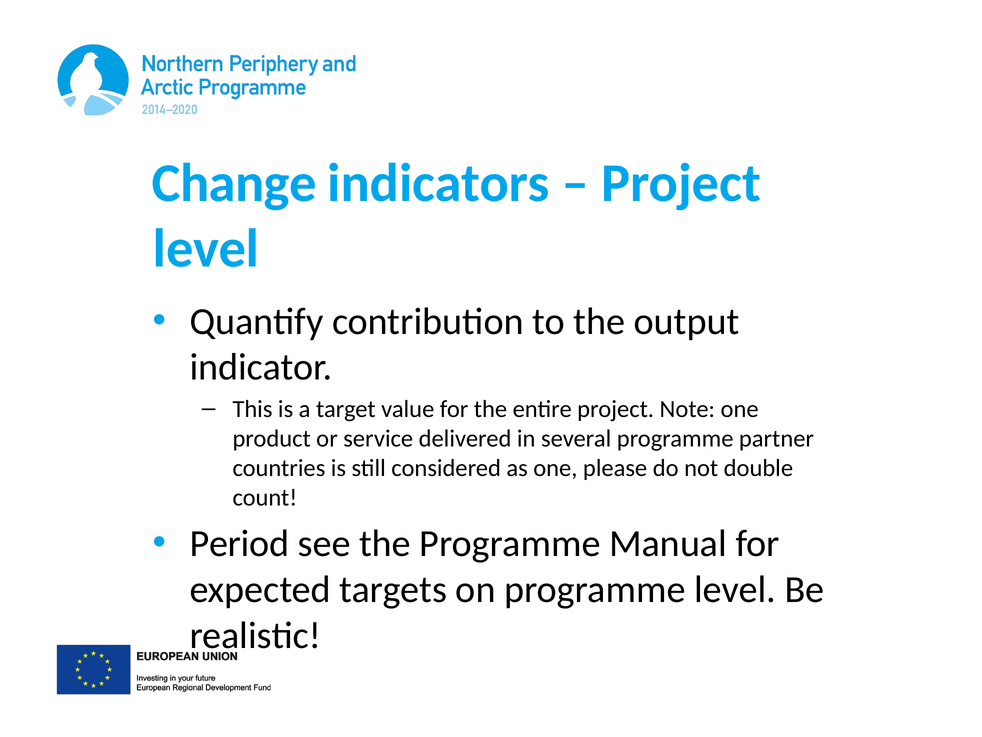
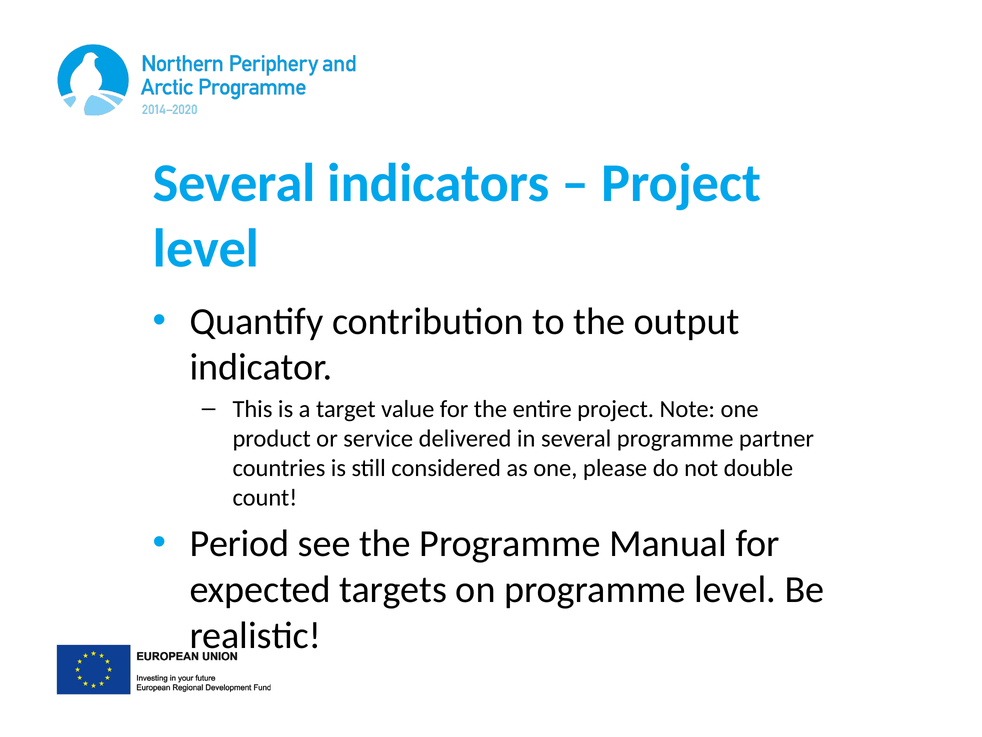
Change at (234, 183): Change -> Several
